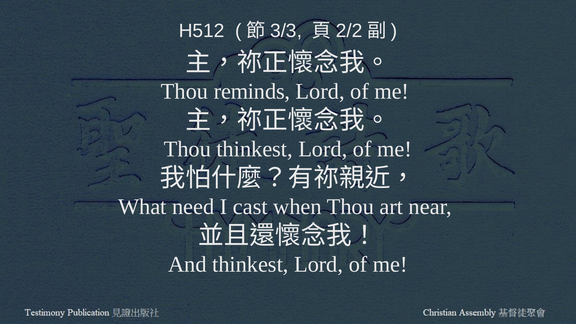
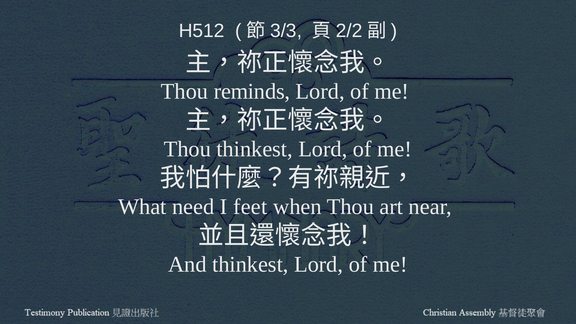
cast: cast -> feet
